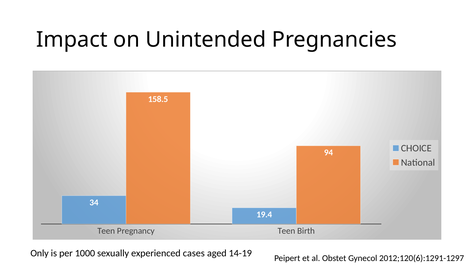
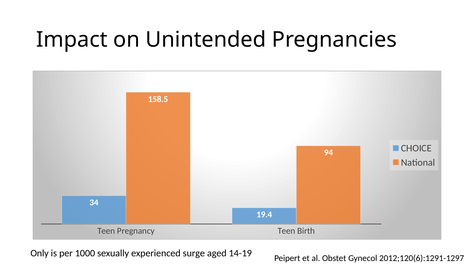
cases: cases -> surge
